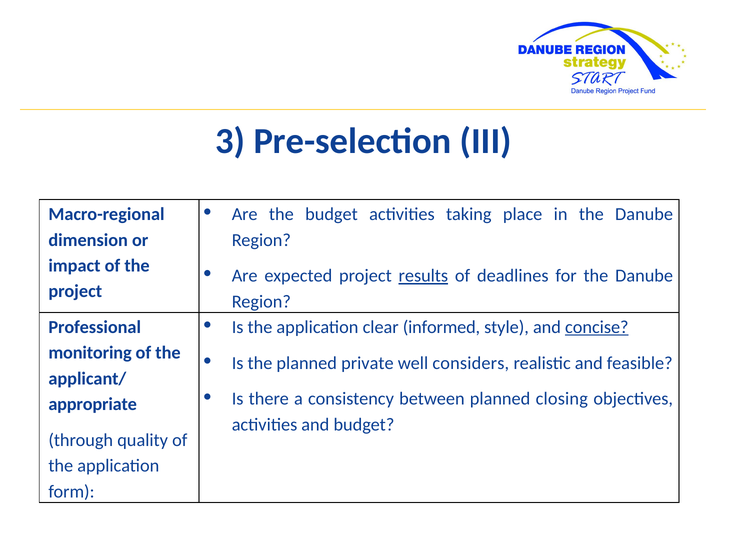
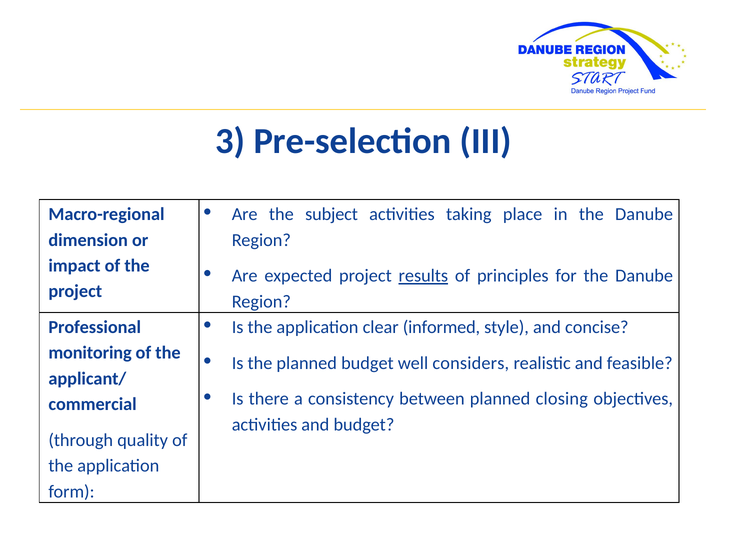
the budget: budget -> subject
deadlines: deadlines -> principles
concise underline: present -> none
planned private: private -> budget
appropriate: appropriate -> commercial
